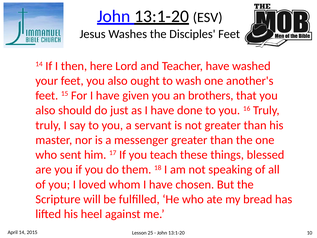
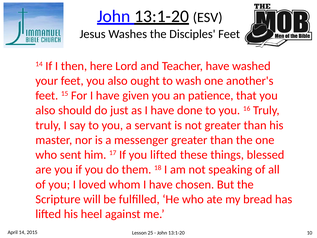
brothers: brothers -> patience
you teach: teach -> lifted
